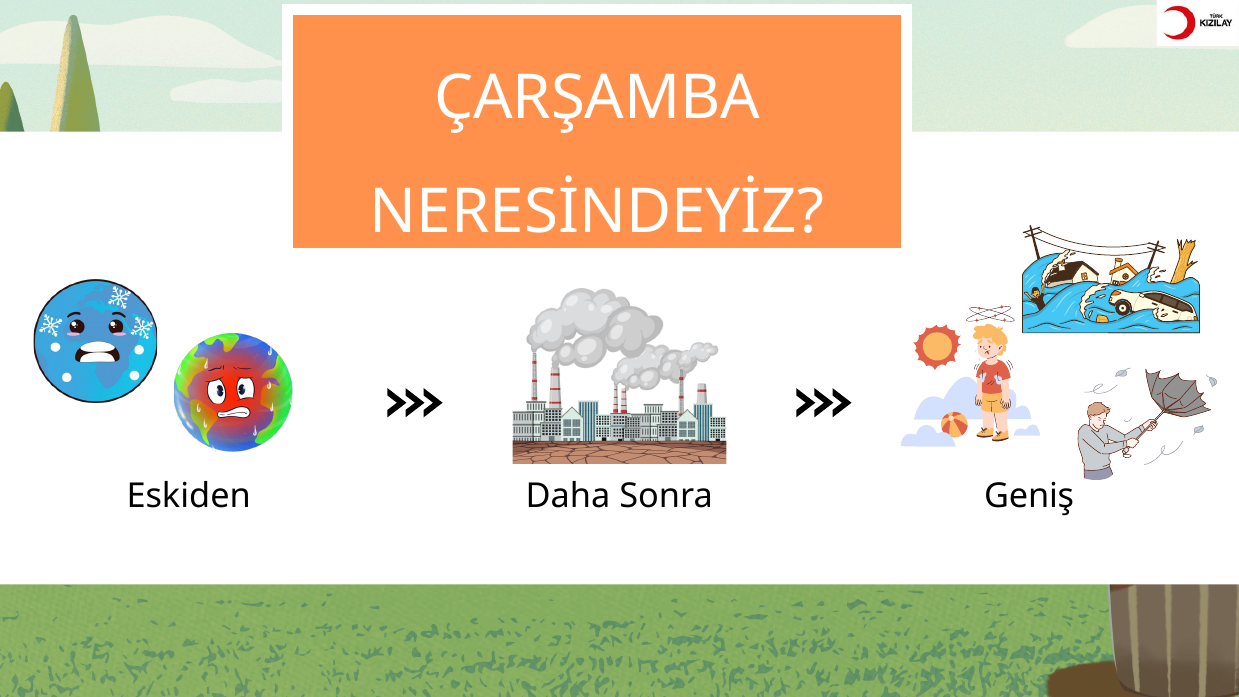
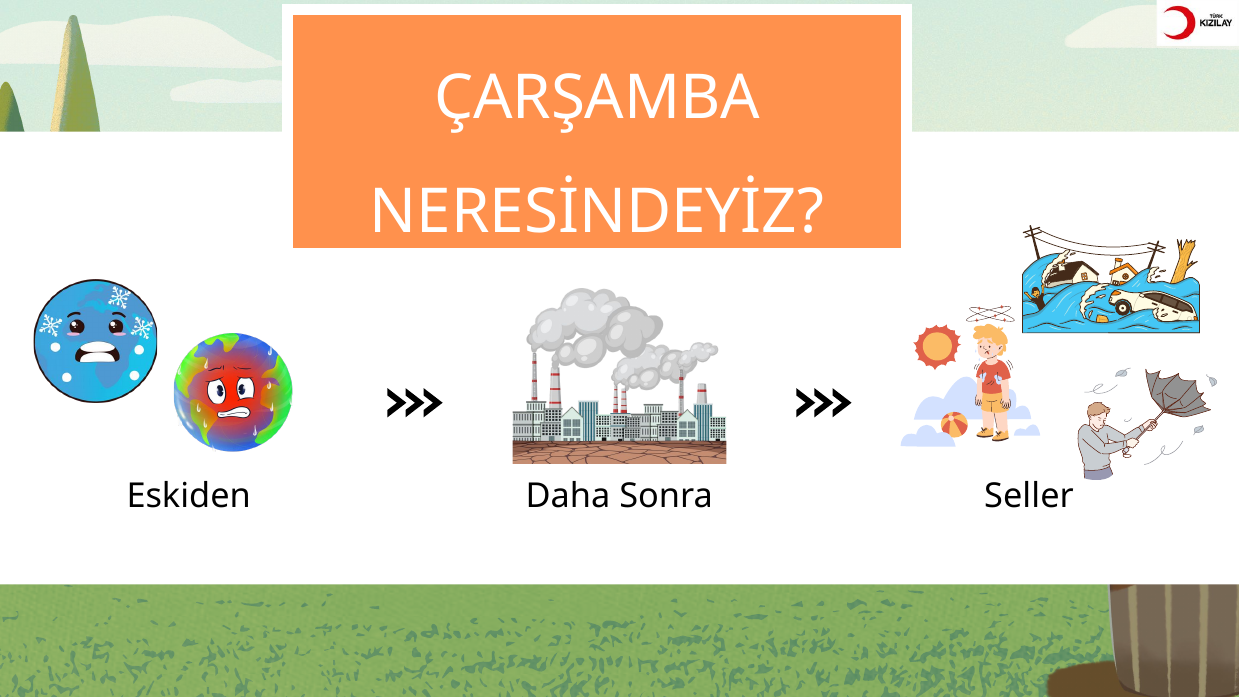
Geniş: Geniş -> Seller
